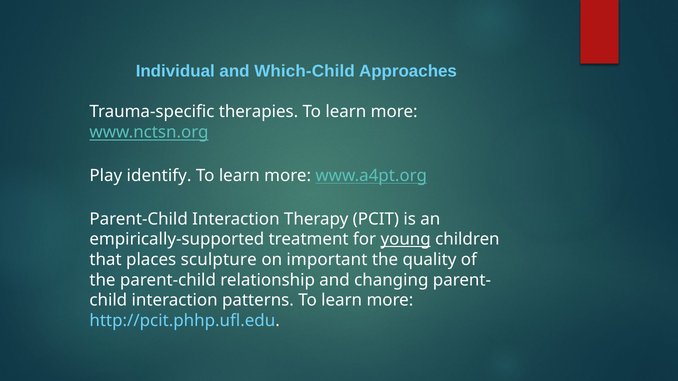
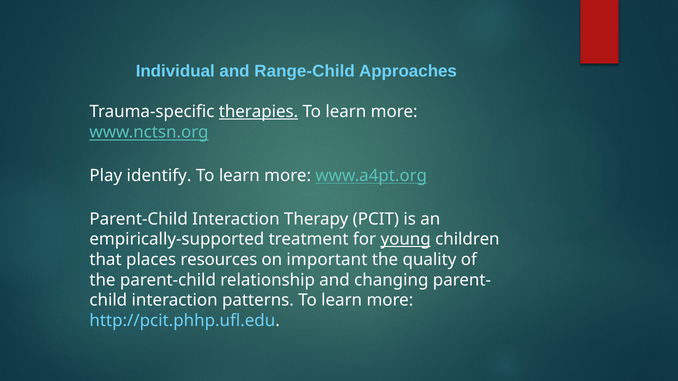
Which-Child: Which-Child -> Range-Child
therapies underline: none -> present
sculpture: sculpture -> resources
